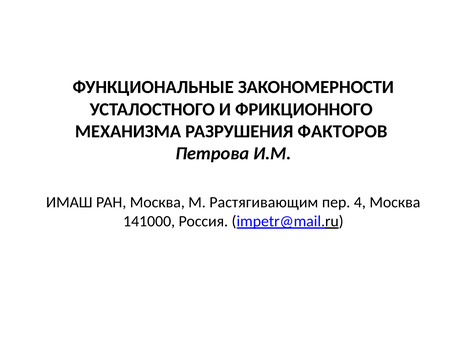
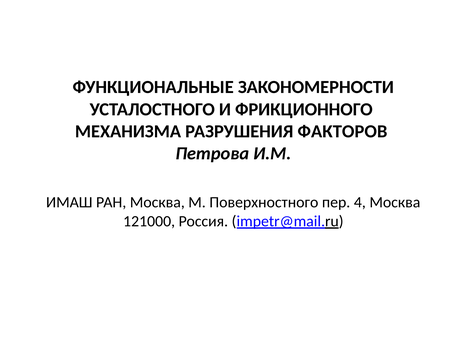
Растягивающим: Растягивающим -> Поверхностного
141000: 141000 -> 121000
